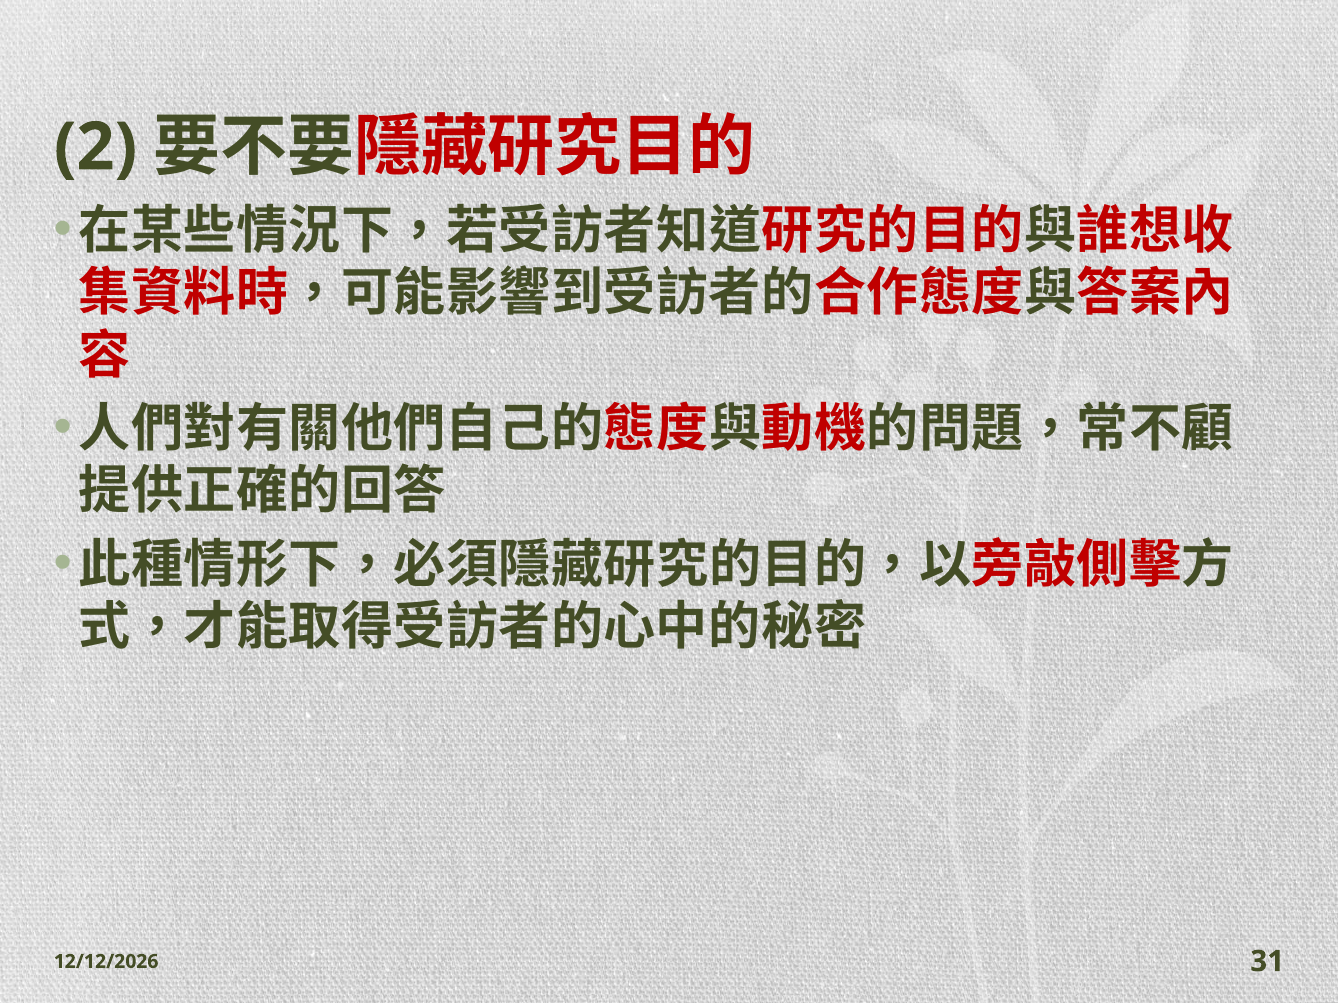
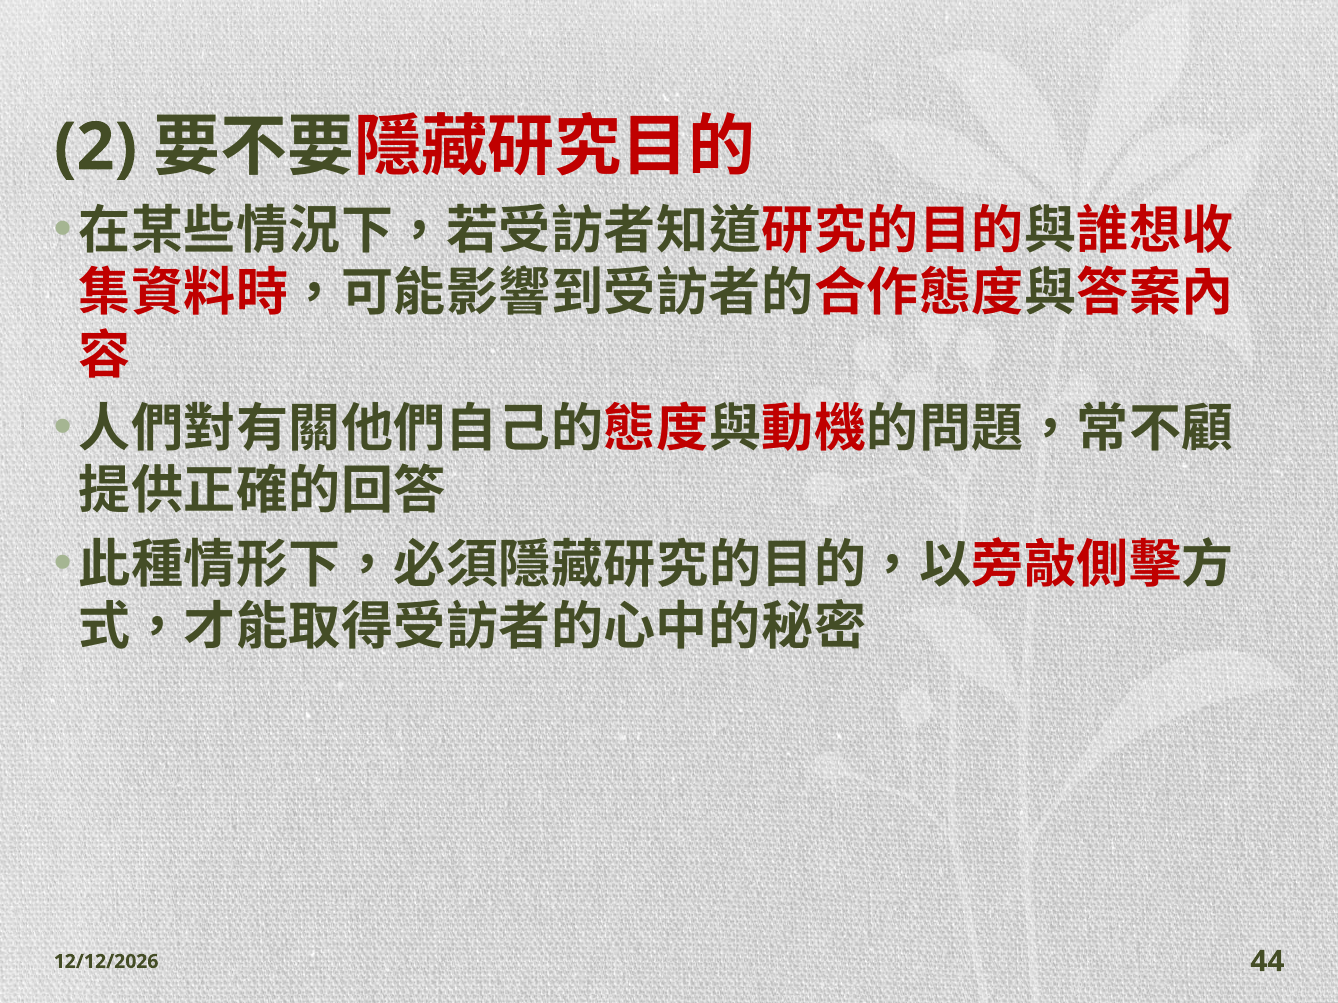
31: 31 -> 44
